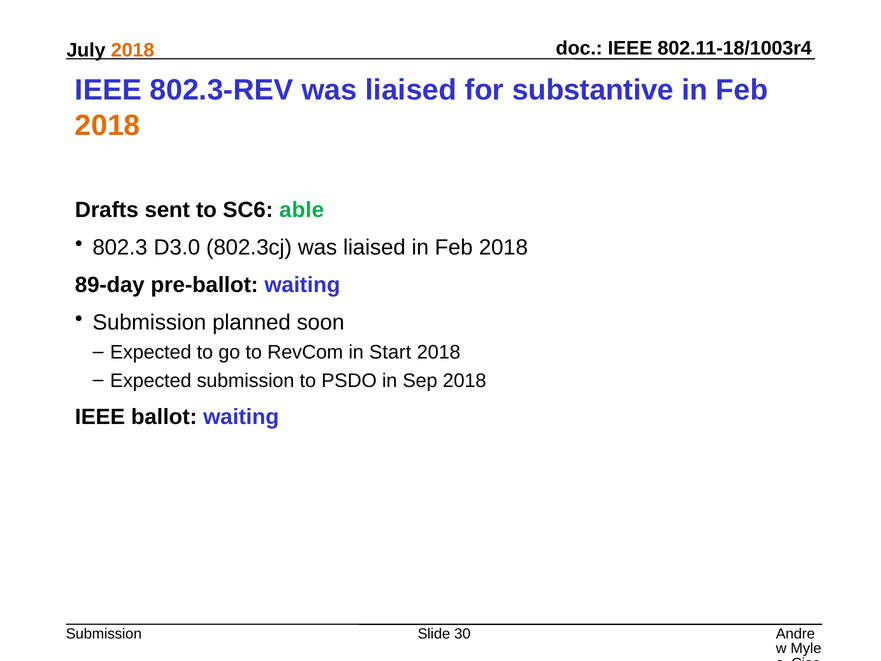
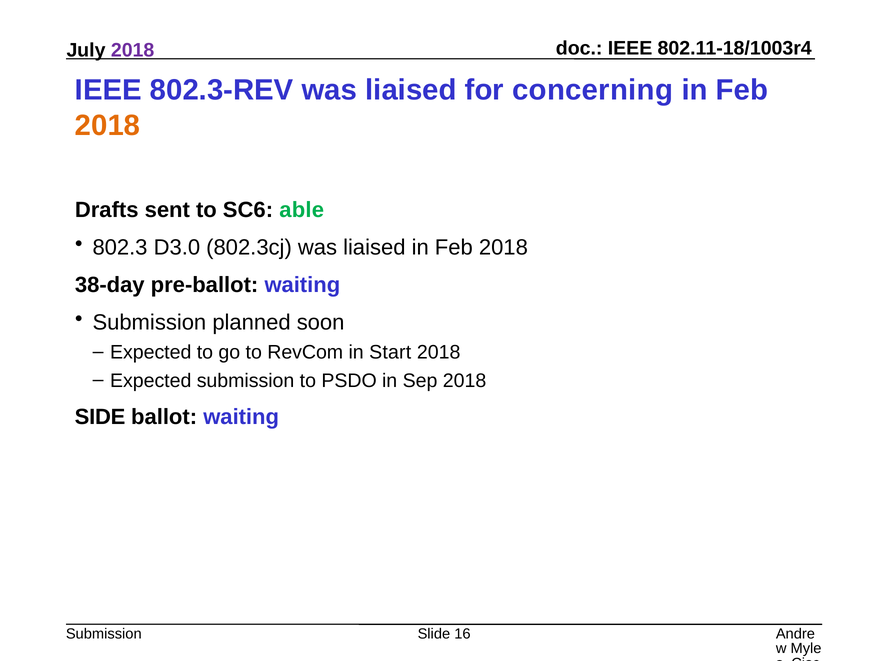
2018 at (133, 50) colour: orange -> purple
substantive: substantive -> concerning
89-day: 89-day -> 38-day
IEEE at (100, 417): IEEE -> SIDE
30: 30 -> 16
